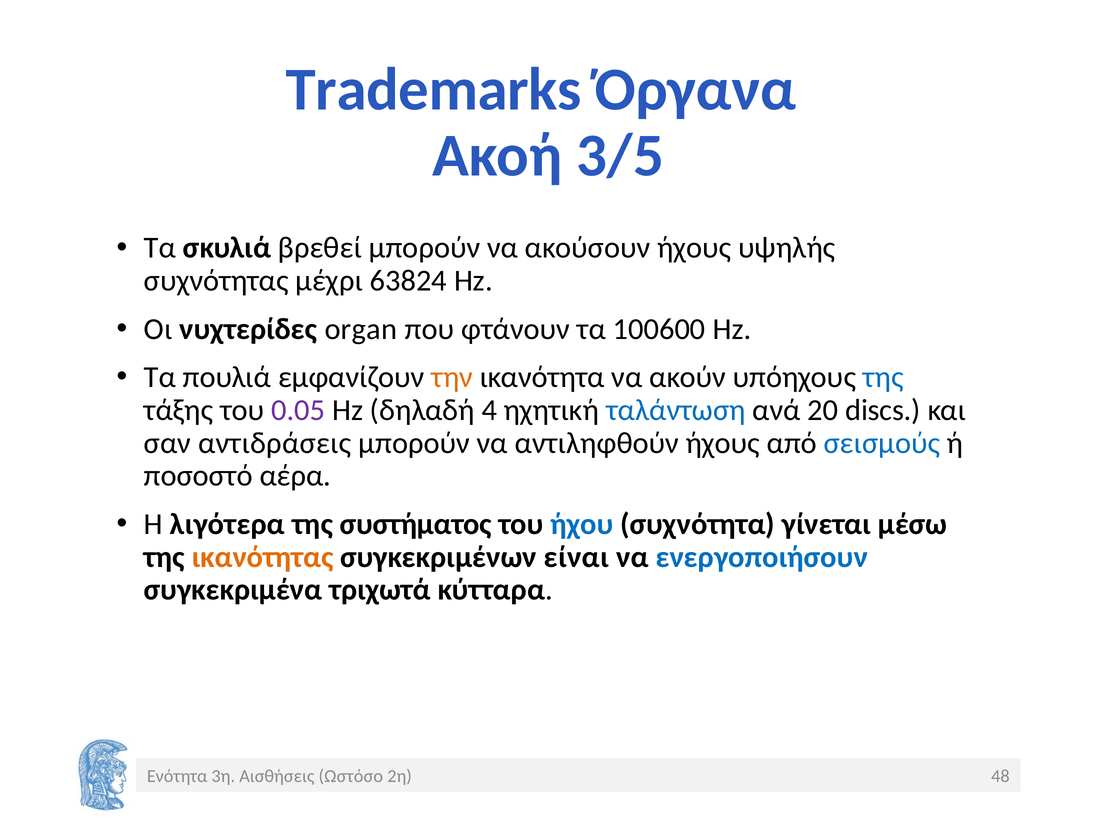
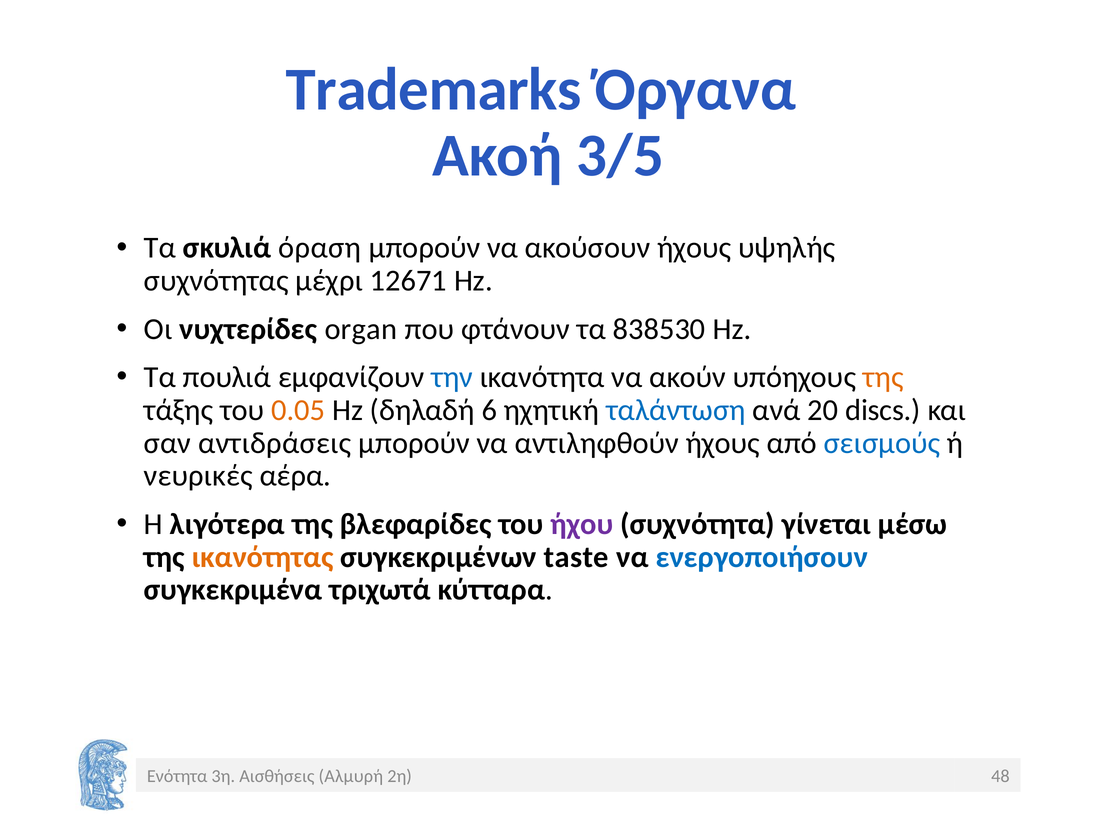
βρεθεί: βρεθεί -> όραση
63824: 63824 -> 12671
100600: 100600 -> 838530
την colour: orange -> blue
της at (883, 377) colour: blue -> orange
0.05 colour: purple -> orange
4: 4 -> 6
ποσοστό: ποσοστό -> νευρικές
συστήματος: συστήματος -> βλεφαρίδες
ήχου colour: blue -> purple
είναι: είναι -> taste
Ωστόσο: Ωστόσο -> Αλμυρή
